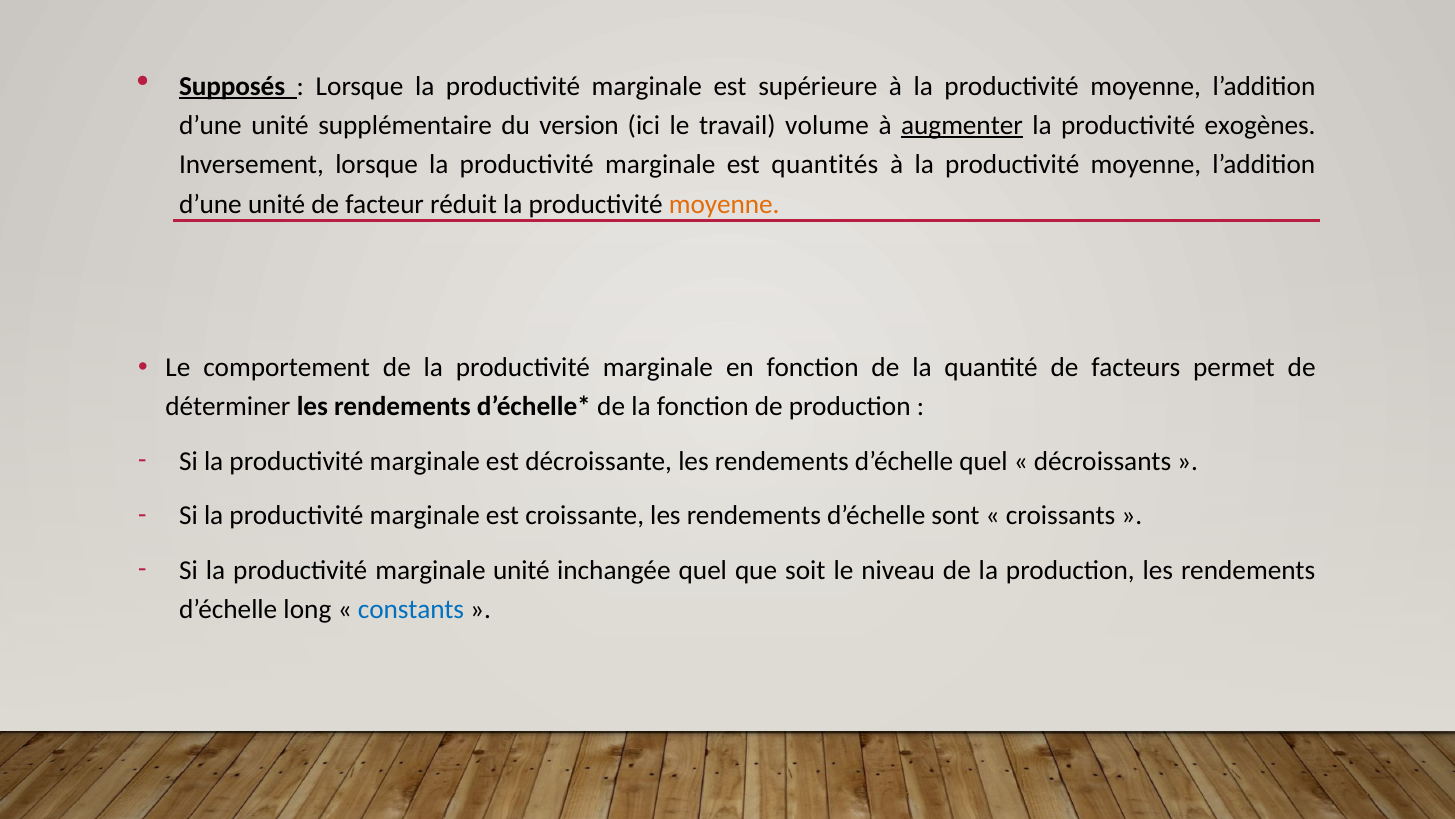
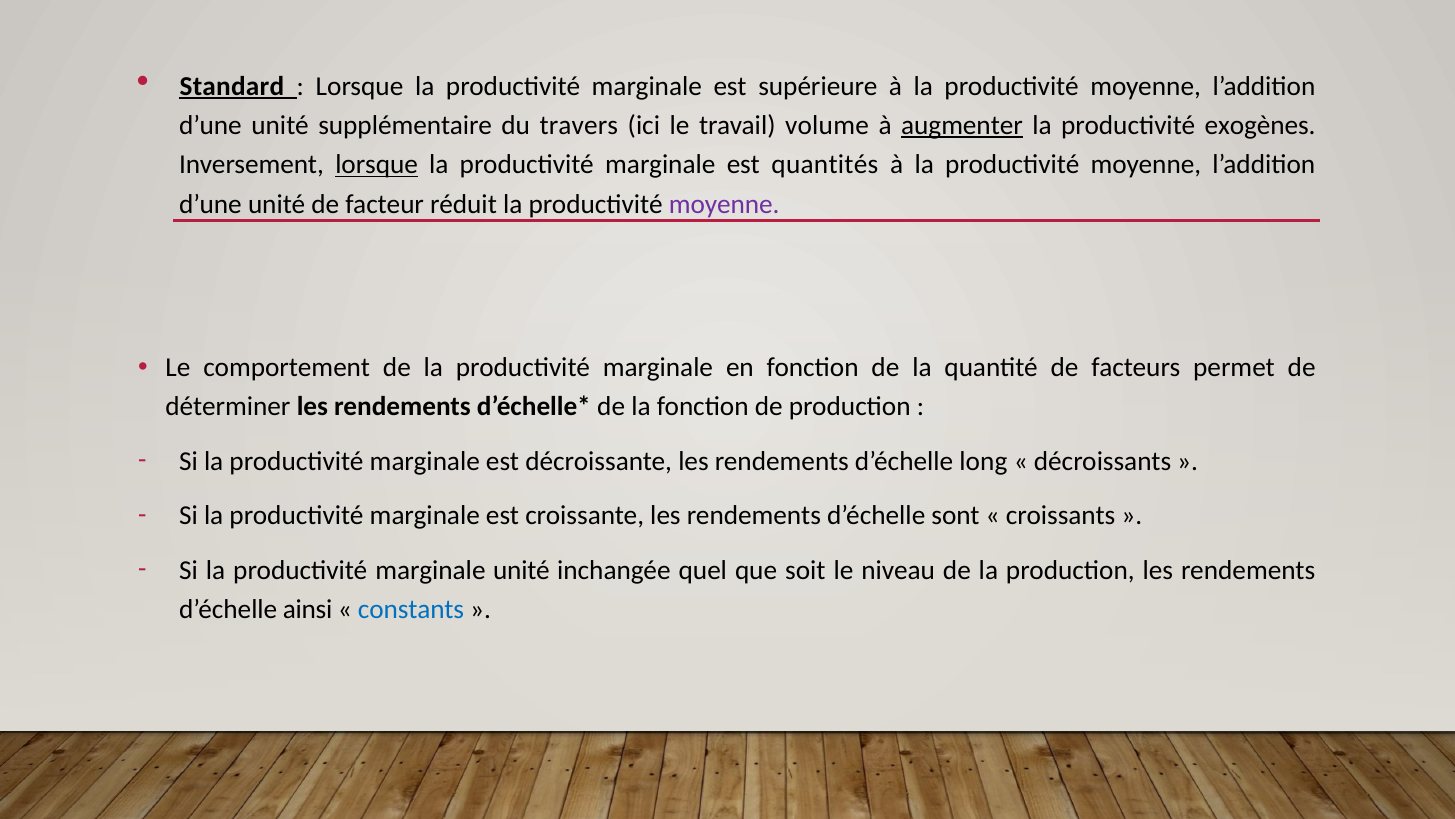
Supposés: Supposés -> Standard
version: version -> travers
lorsque at (377, 165) underline: none -> present
moyenne at (724, 204) colour: orange -> purple
d’échelle quel: quel -> long
long: long -> ainsi
